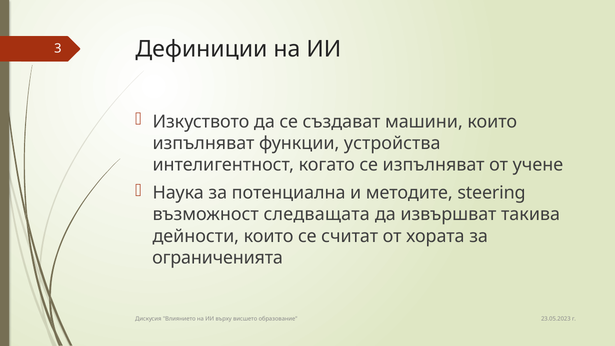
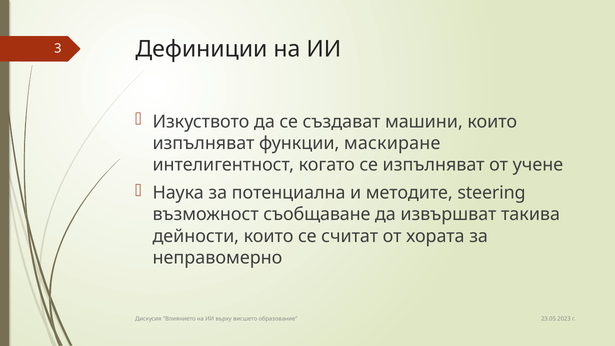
устройства: устройства -> маскиране
следващата: следващата -> съобщаване
ограниченията: ограниченията -> неправомерно
